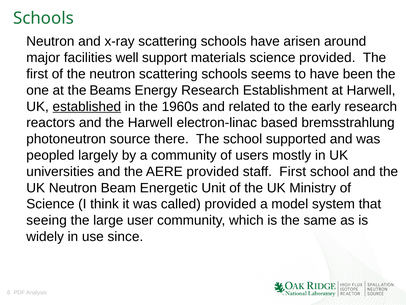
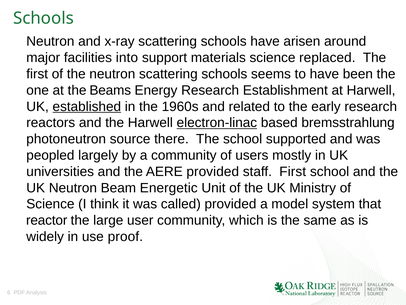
well: well -> into
science provided: provided -> replaced
electron-linac underline: none -> present
seeing: seeing -> reactor
since: since -> proof
